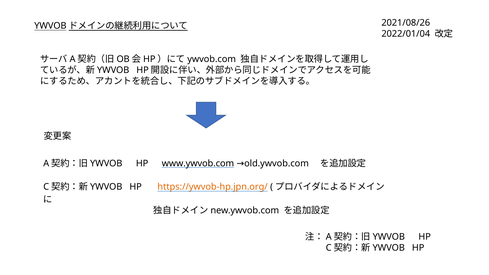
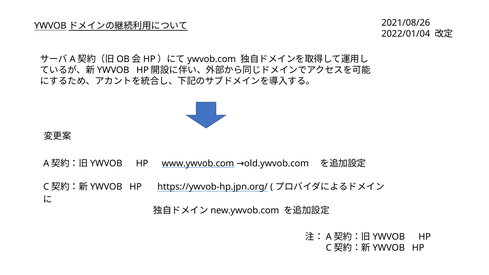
https://ywvob-hp.jpn.org/ colour: orange -> black
